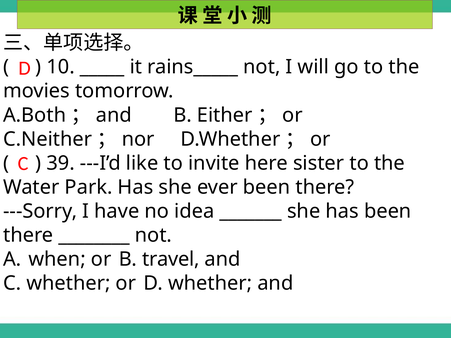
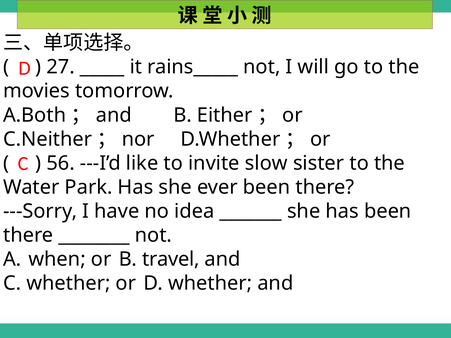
10: 10 -> 27
39: 39 -> 56
here: here -> slow
